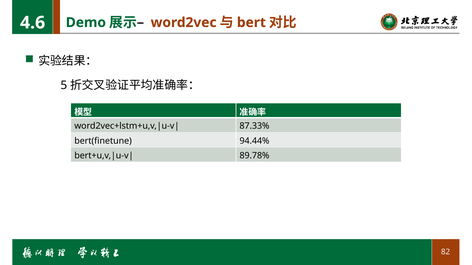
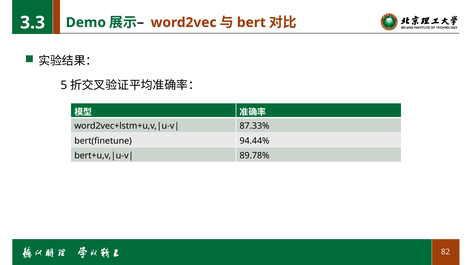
4.6: 4.6 -> 3.3
